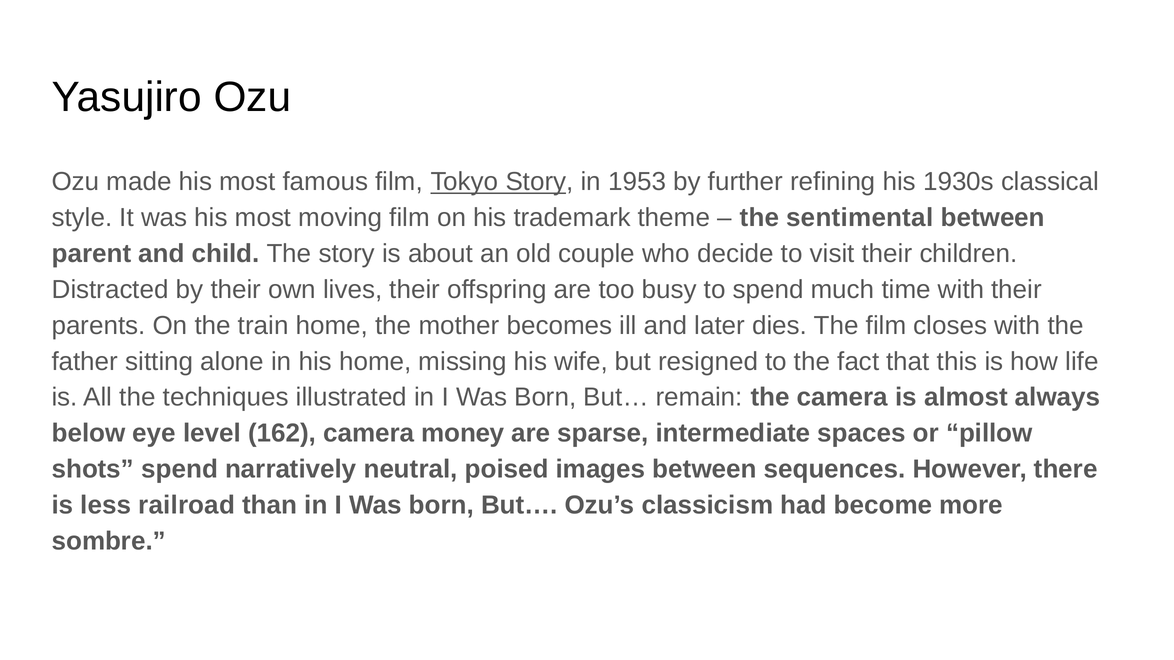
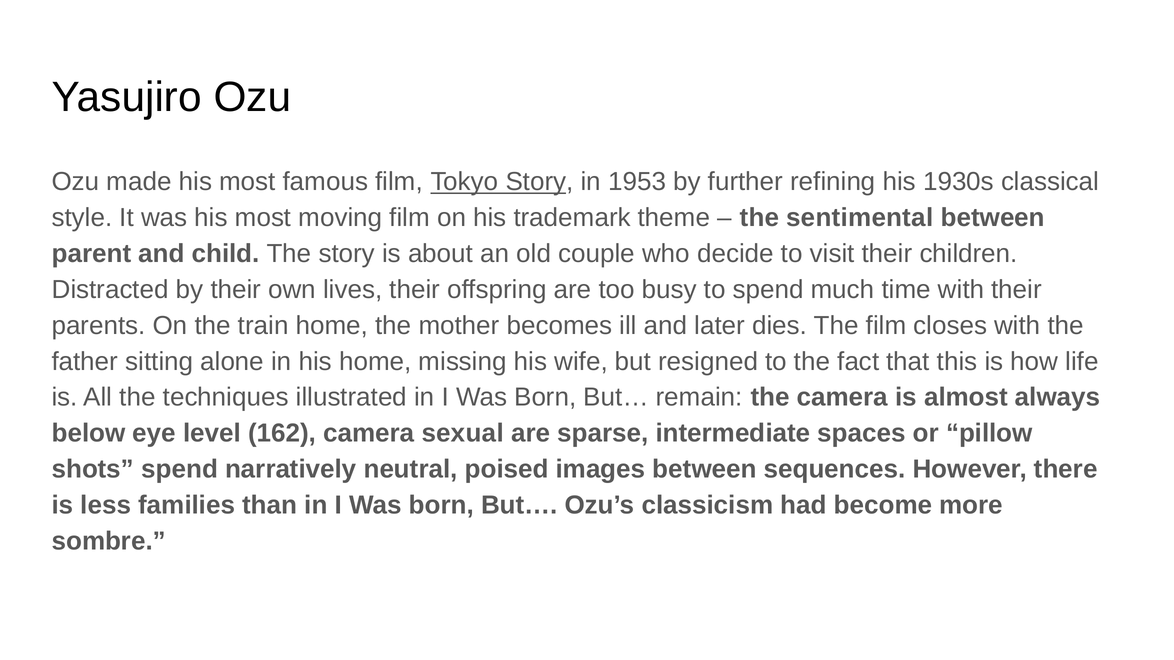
money: money -> sexual
railroad: railroad -> families
